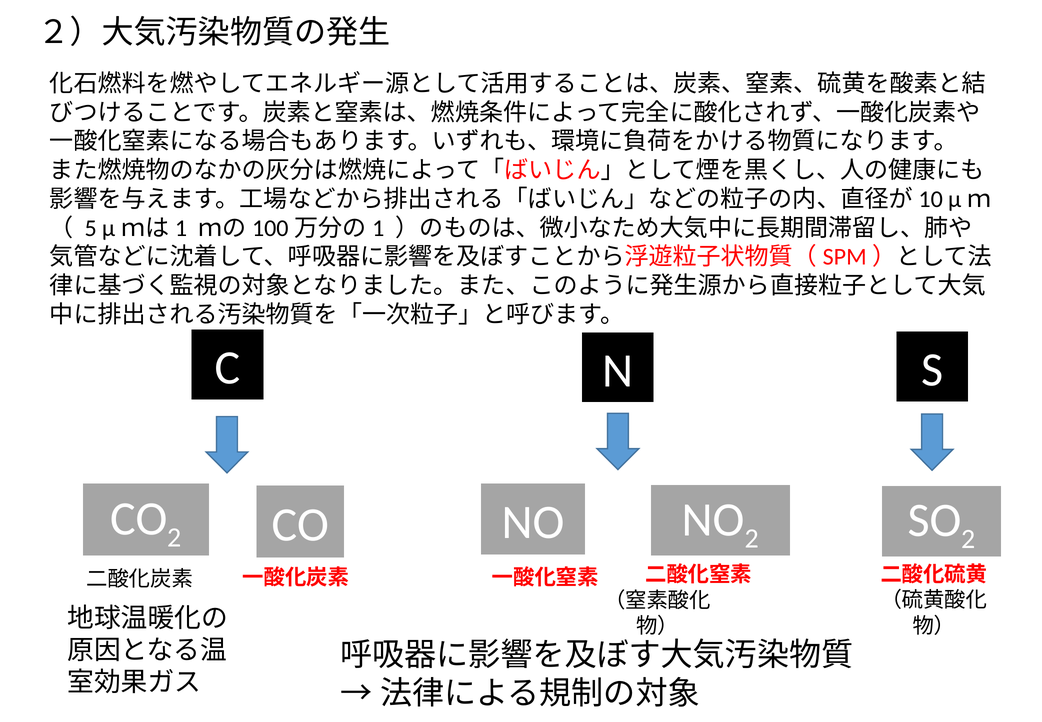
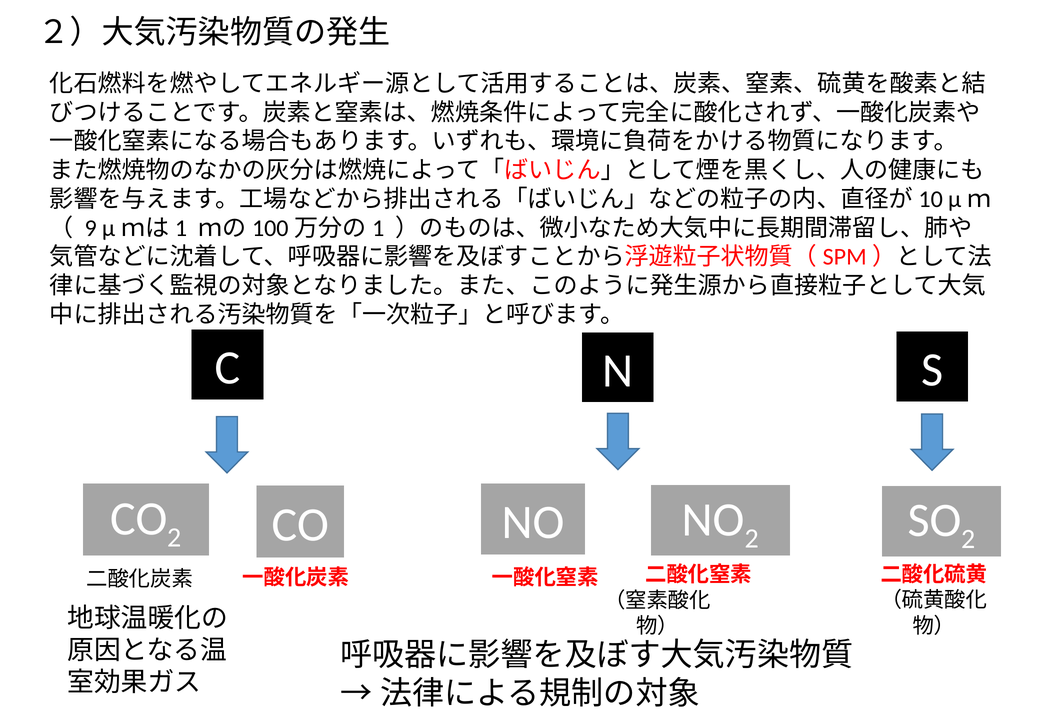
5: 5 -> 9
